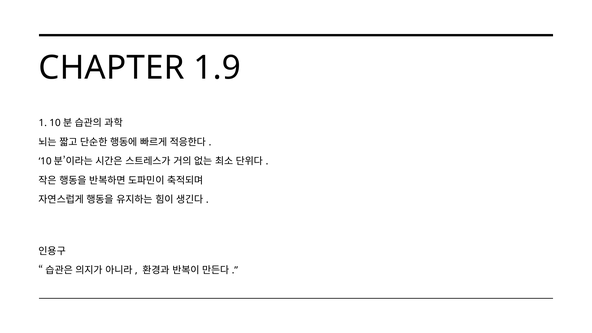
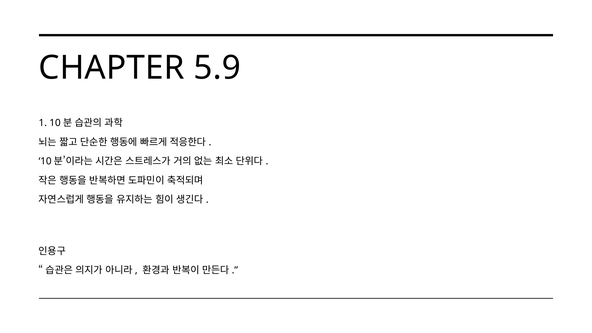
1.9: 1.9 -> 5.9
